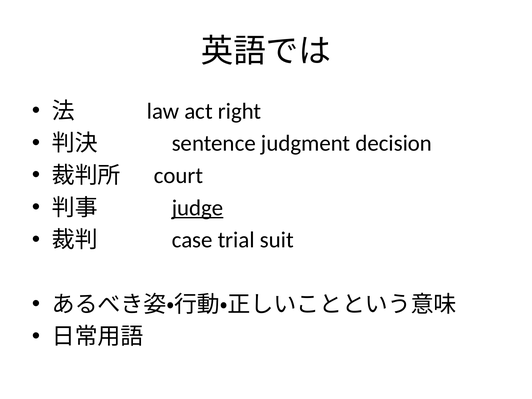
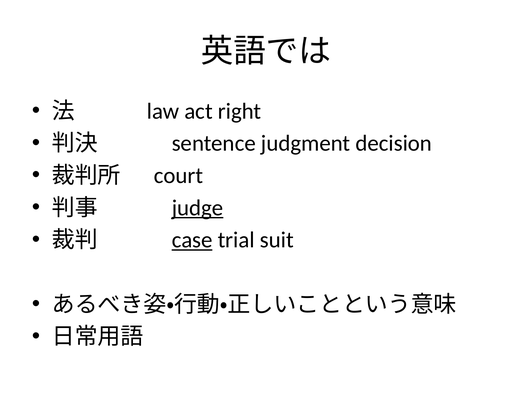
case underline: none -> present
